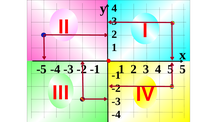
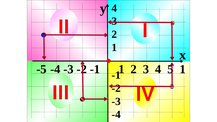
5 at (183, 69): 5 -> 1
